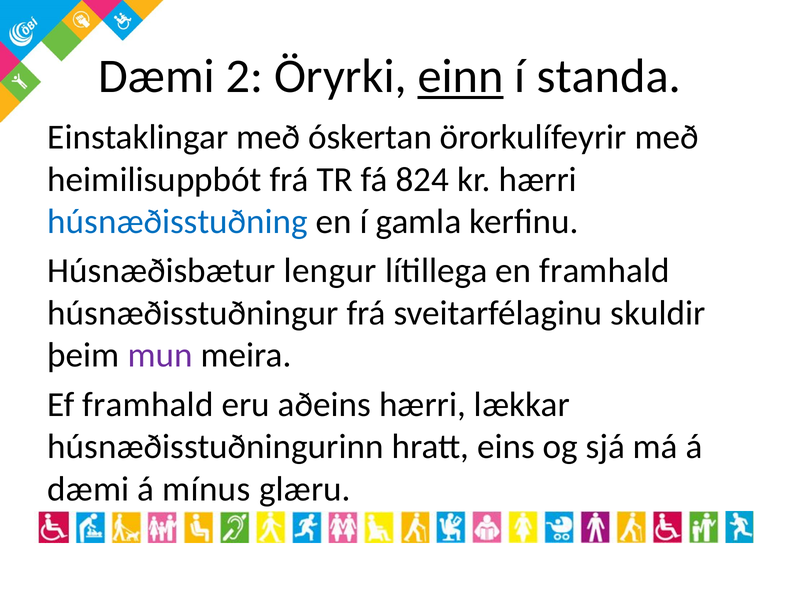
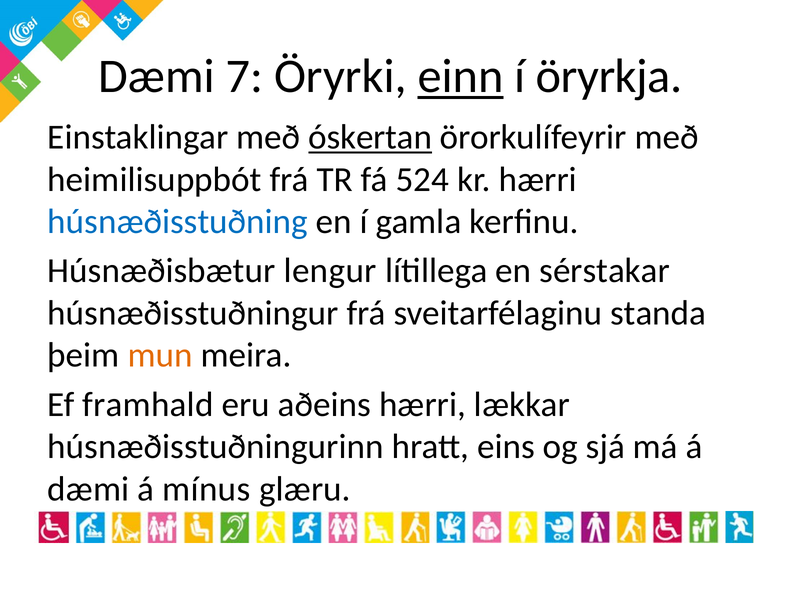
2: 2 -> 7
standa: standa -> öryrkja
óskertan underline: none -> present
824: 824 -> 524
en framhald: framhald -> sérstakar
skuldir: skuldir -> standa
mun colour: purple -> orange
